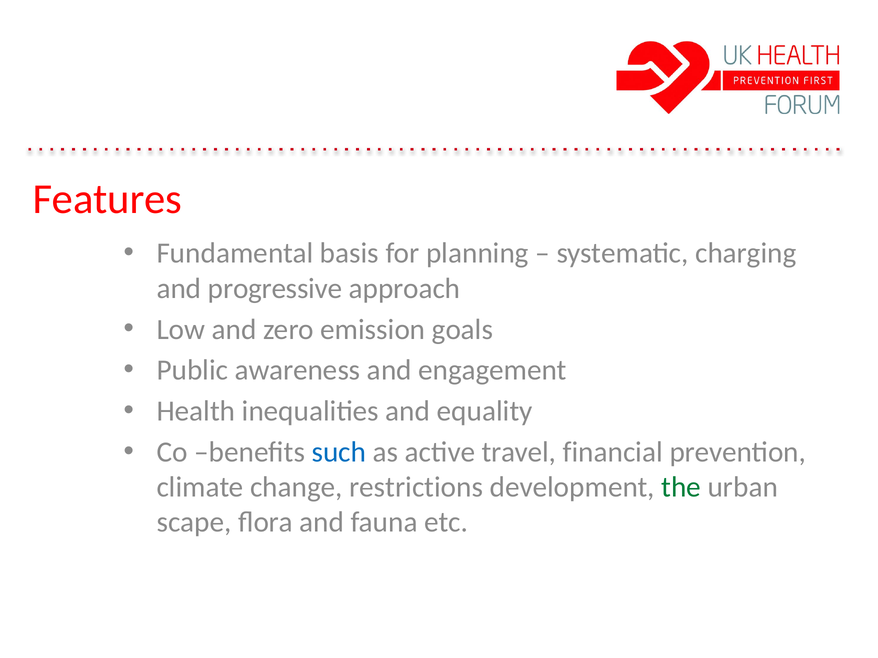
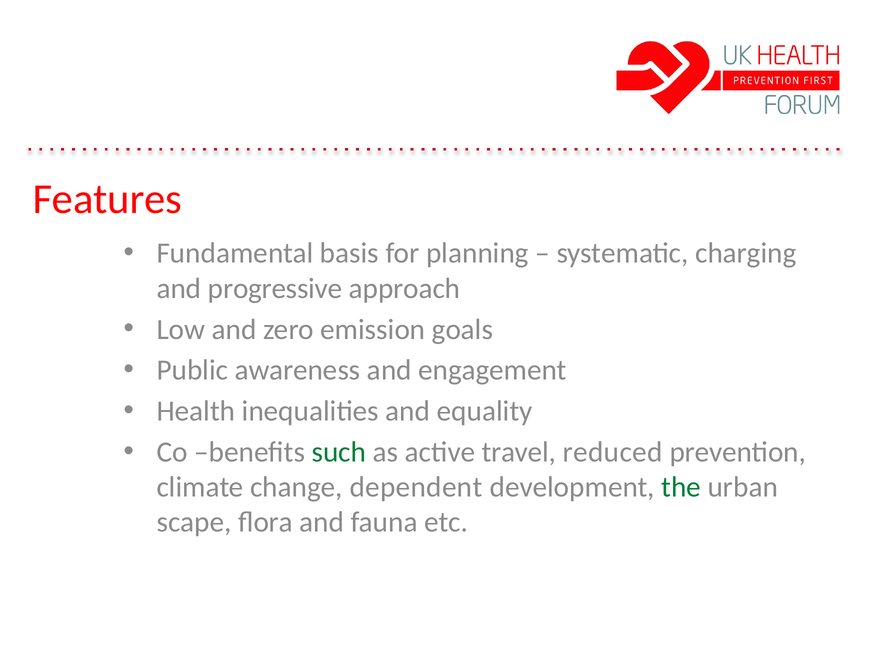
such colour: blue -> green
financial: financial -> reduced
restrictions: restrictions -> dependent
